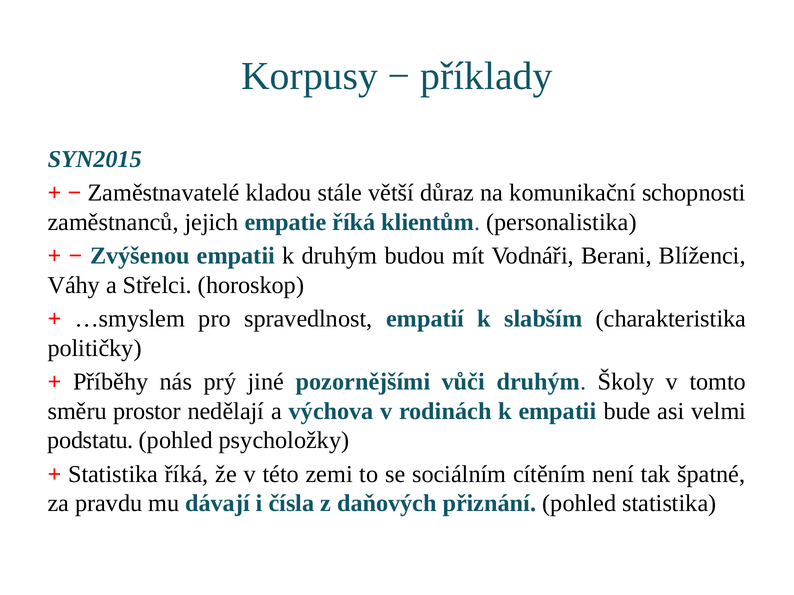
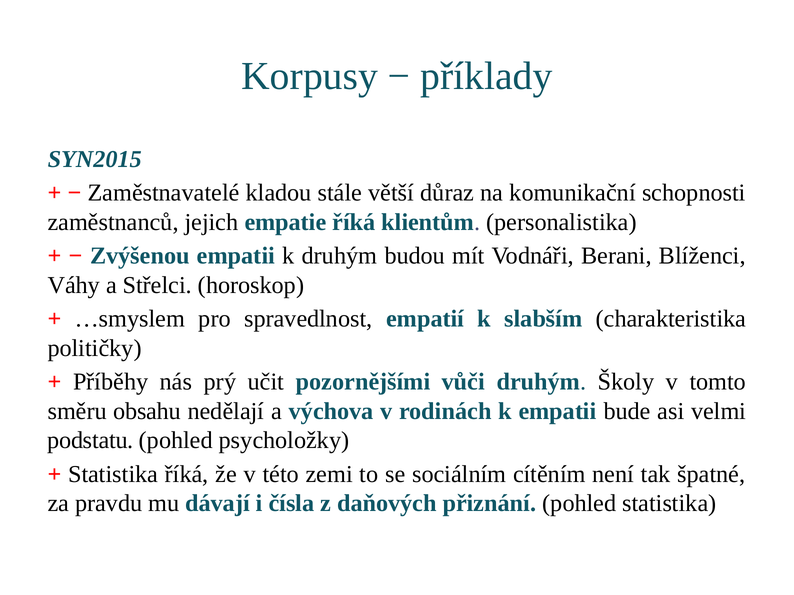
jiné: jiné -> učit
prostor: prostor -> obsahu
